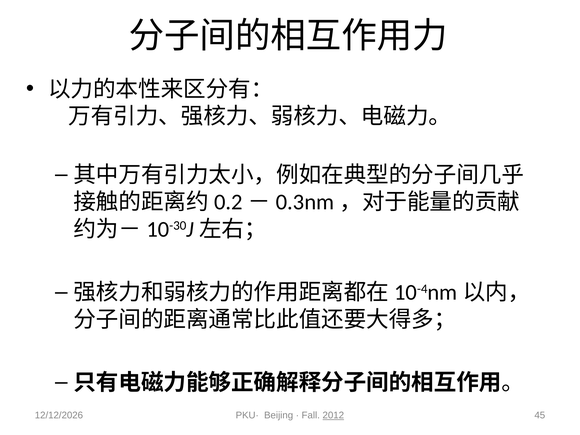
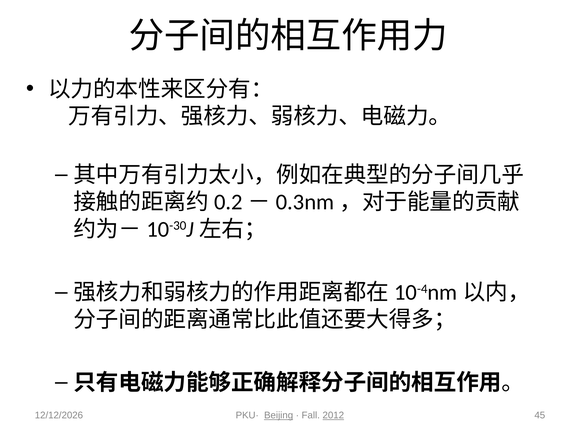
Beijing underline: none -> present
